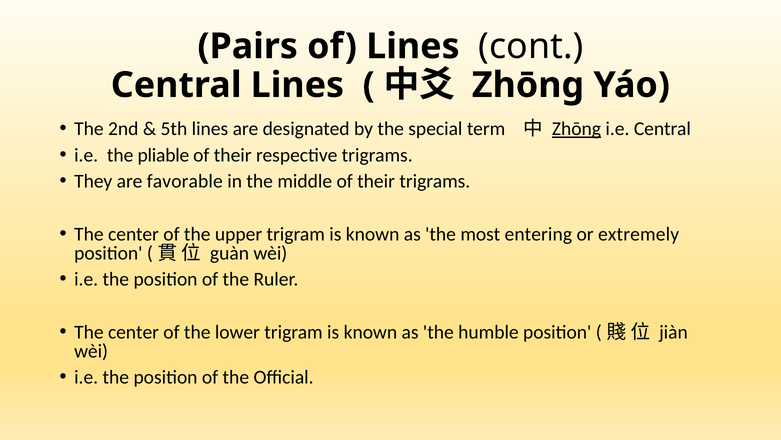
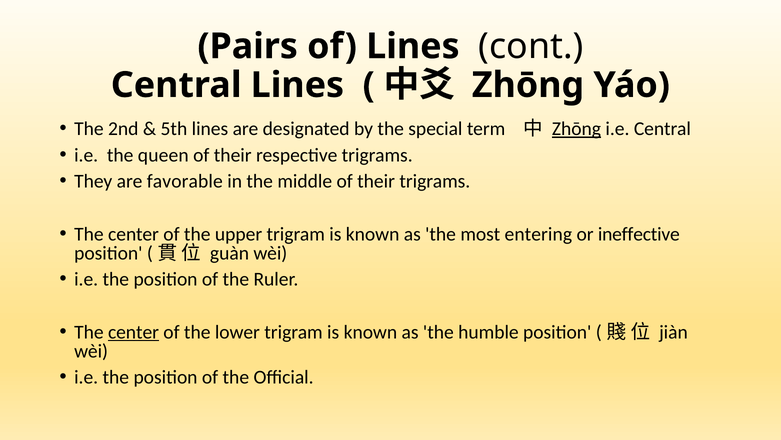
pliable: pliable -> queen
extremely: extremely -> ineffective
center at (134, 332) underline: none -> present
